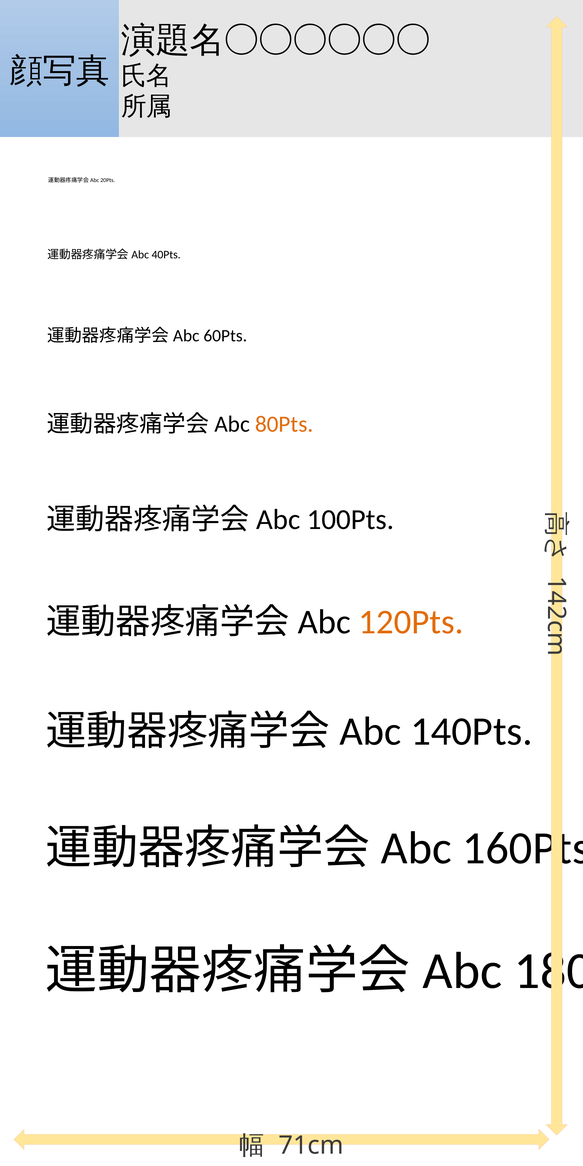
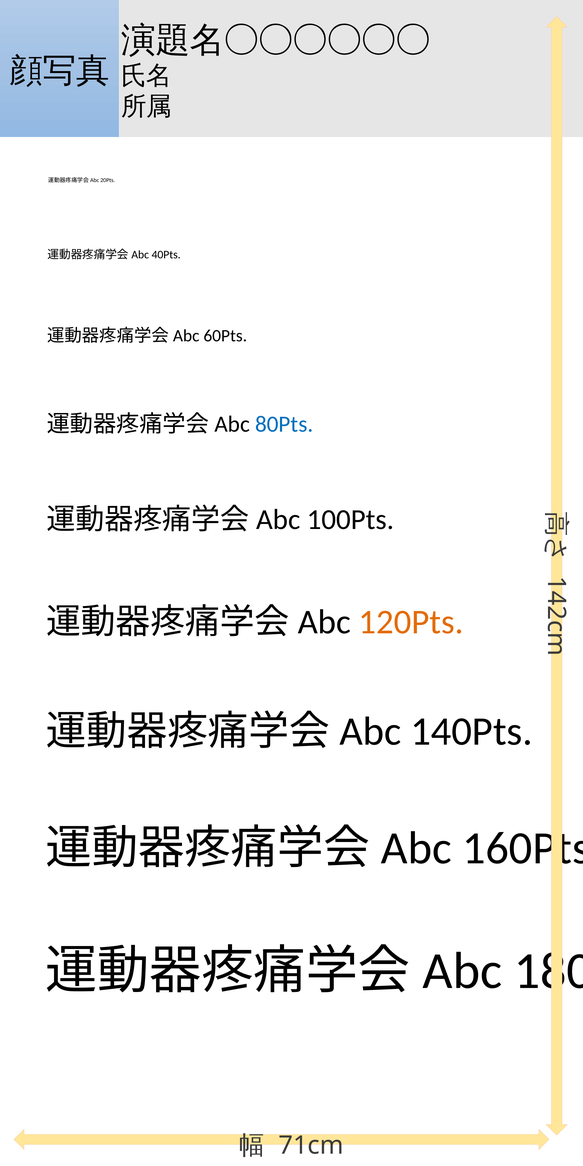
80Pts colour: orange -> blue
